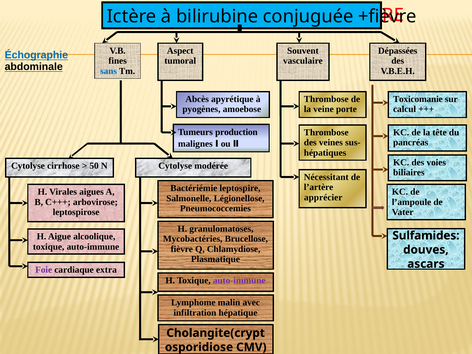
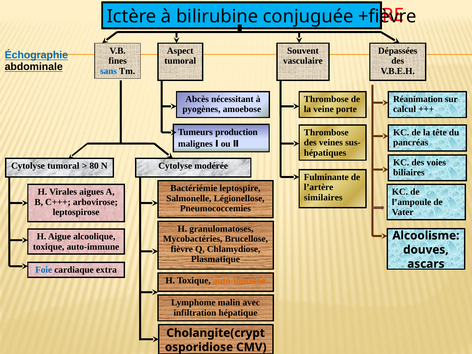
apyrétique: apyrétique -> nécessitant
Toxicomanie: Toxicomanie -> Réanimation
Cytolyse cirrhose: cirrhose -> tumoral
50: 50 -> 80
Nécessitant: Nécessitant -> Fulminante
apprécier: apprécier -> similaires
Sulfamides: Sulfamides -> Alcoolisme
Foie colour: purple -> blue
auto-immune at (239, 280) colour: purple -> orange
